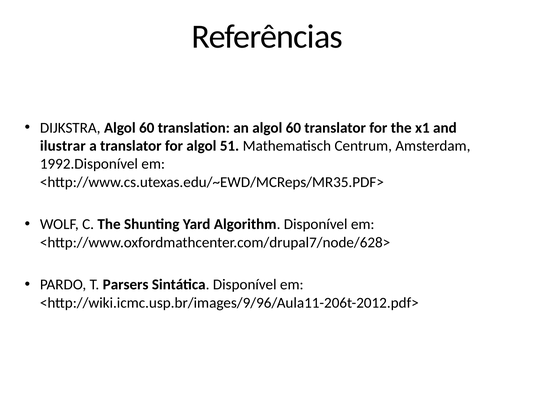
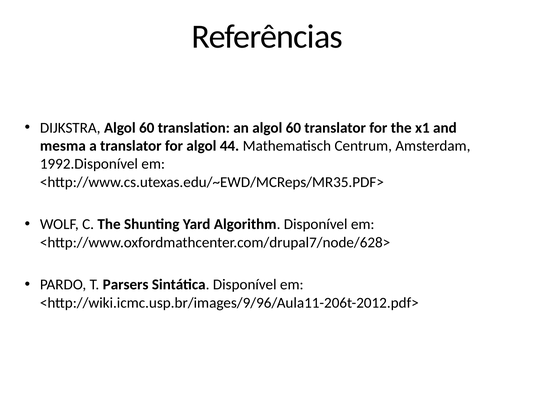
ilustrar: ilustrar -> mesma
51: 51 -> 44
